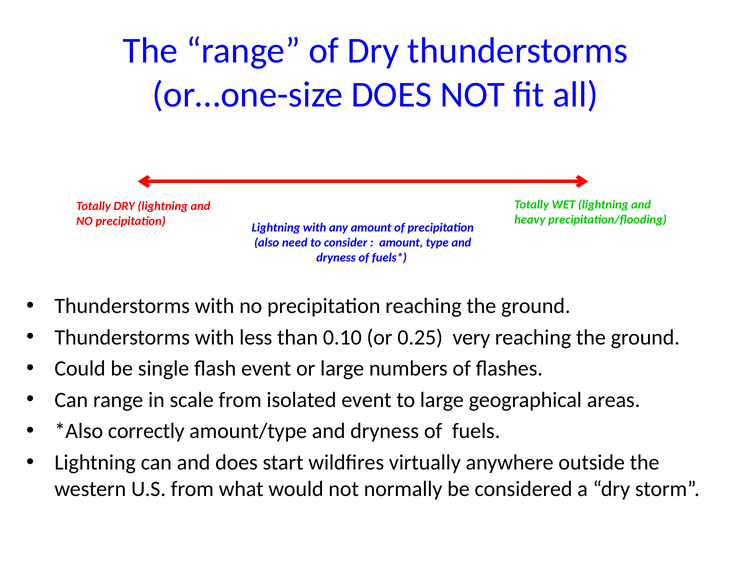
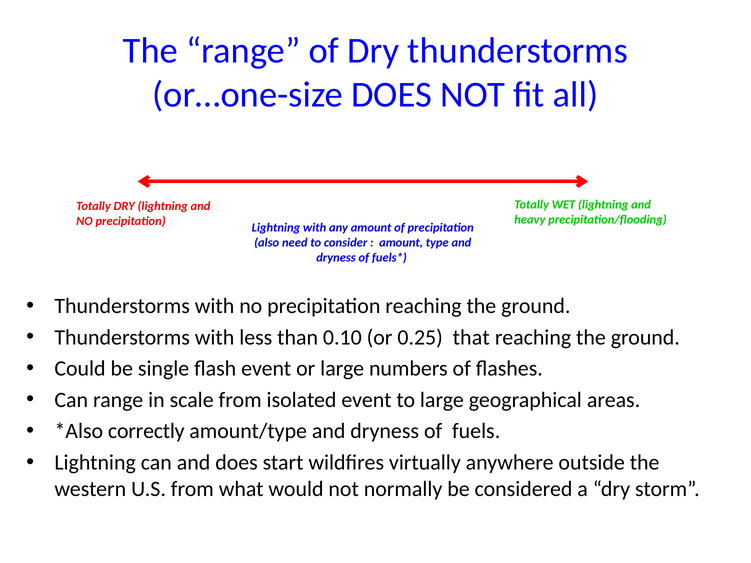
very: very -> that
